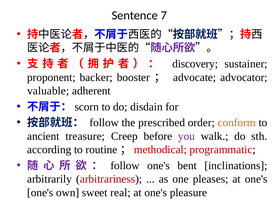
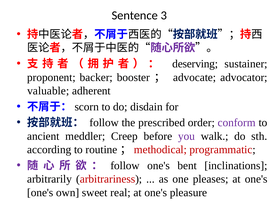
7: 7 -> 3
discovery: discovery -> deserving
conform colour: orange -> purple
treasure: treasure -> meddler
